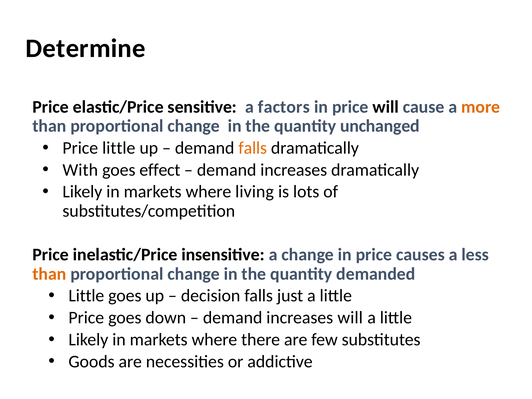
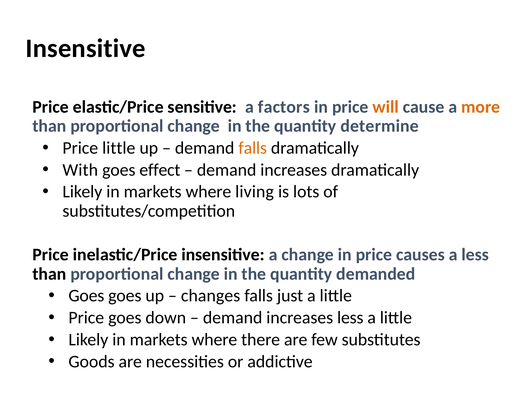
Determine at (86, 48): Determine -> Insensitive
will at (386, 107) colour: black -> orange
unchanged: unchanged -> determine
than at (49, 274) colour: orange -> black
Little at (86, 296): Little -> Goes
decision: decision -> changes
increases will: will -> less
